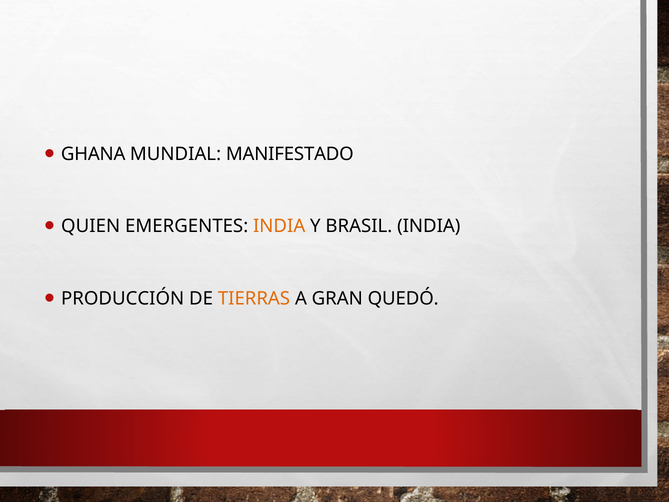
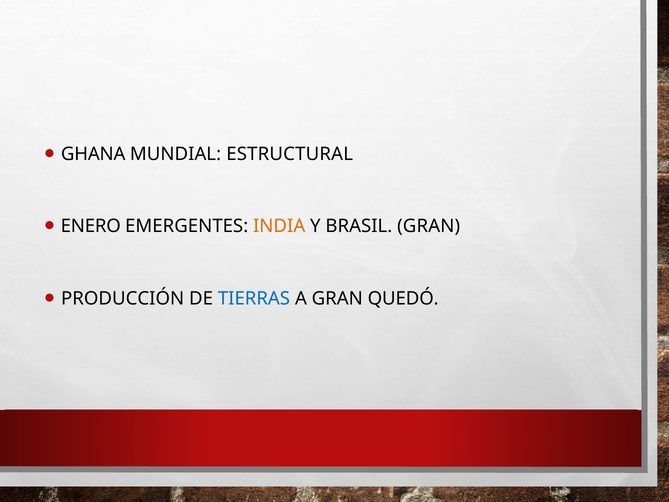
MANIFESTADO: MANIFESTADO -> ESTRUCTURAL
QUIEN: QUIEN -> ENERO
BRASIL INDIA: INDIA -> GRAN
TIERRAS colour: orange -> blue
